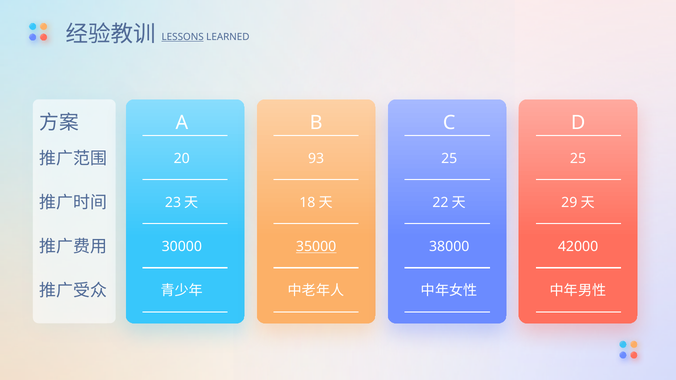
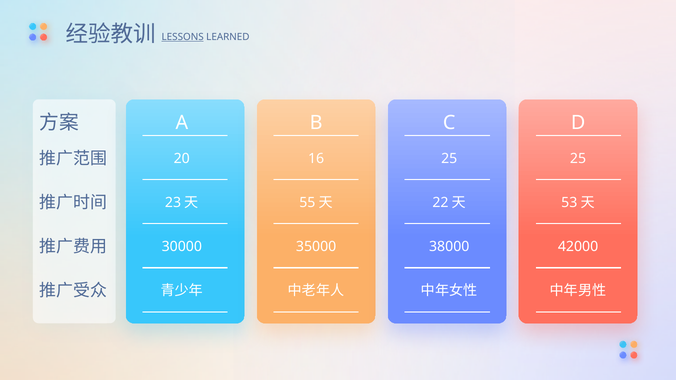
93: 93 -> 16
18: 18 -> 55
29: 29 -> 53
35000 underline: present -> none
